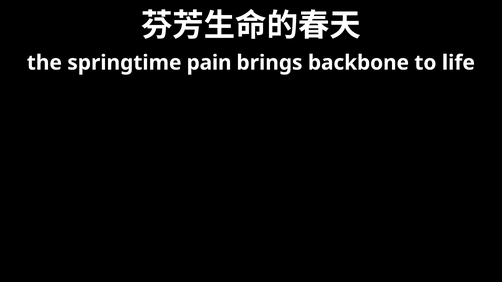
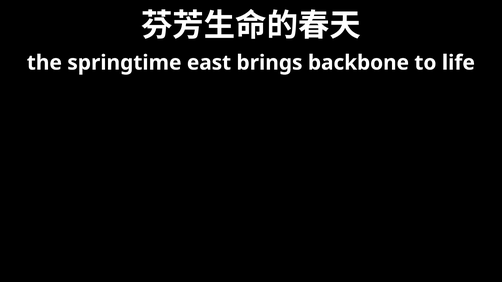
pain: pain -> east
